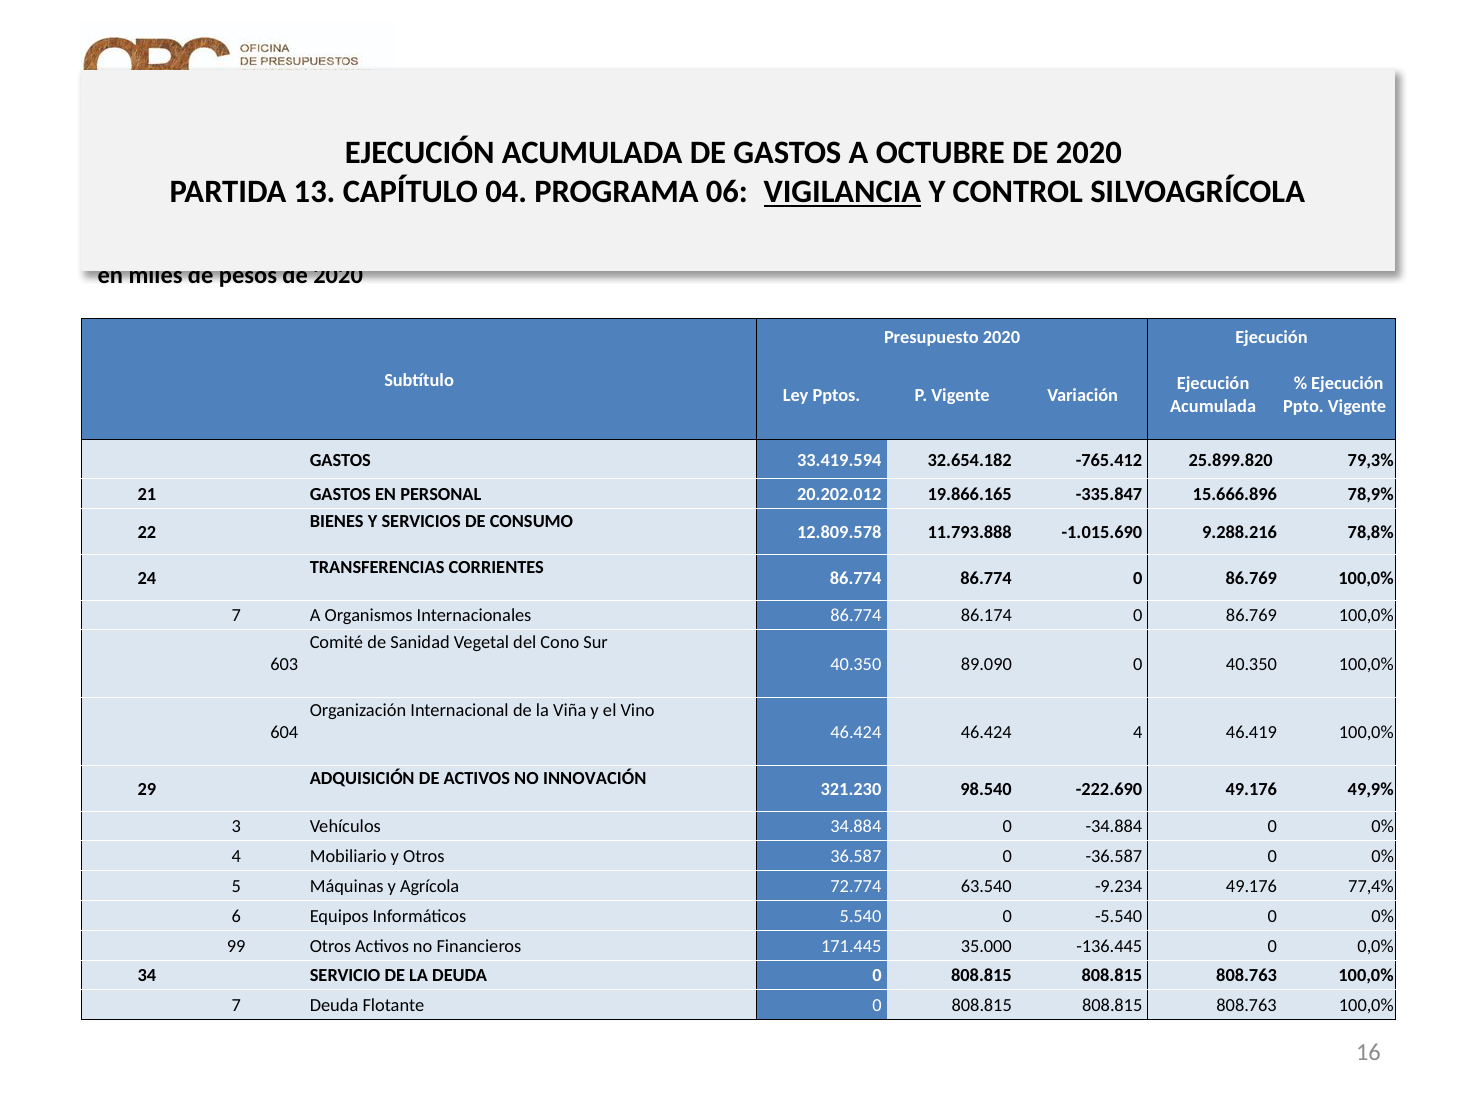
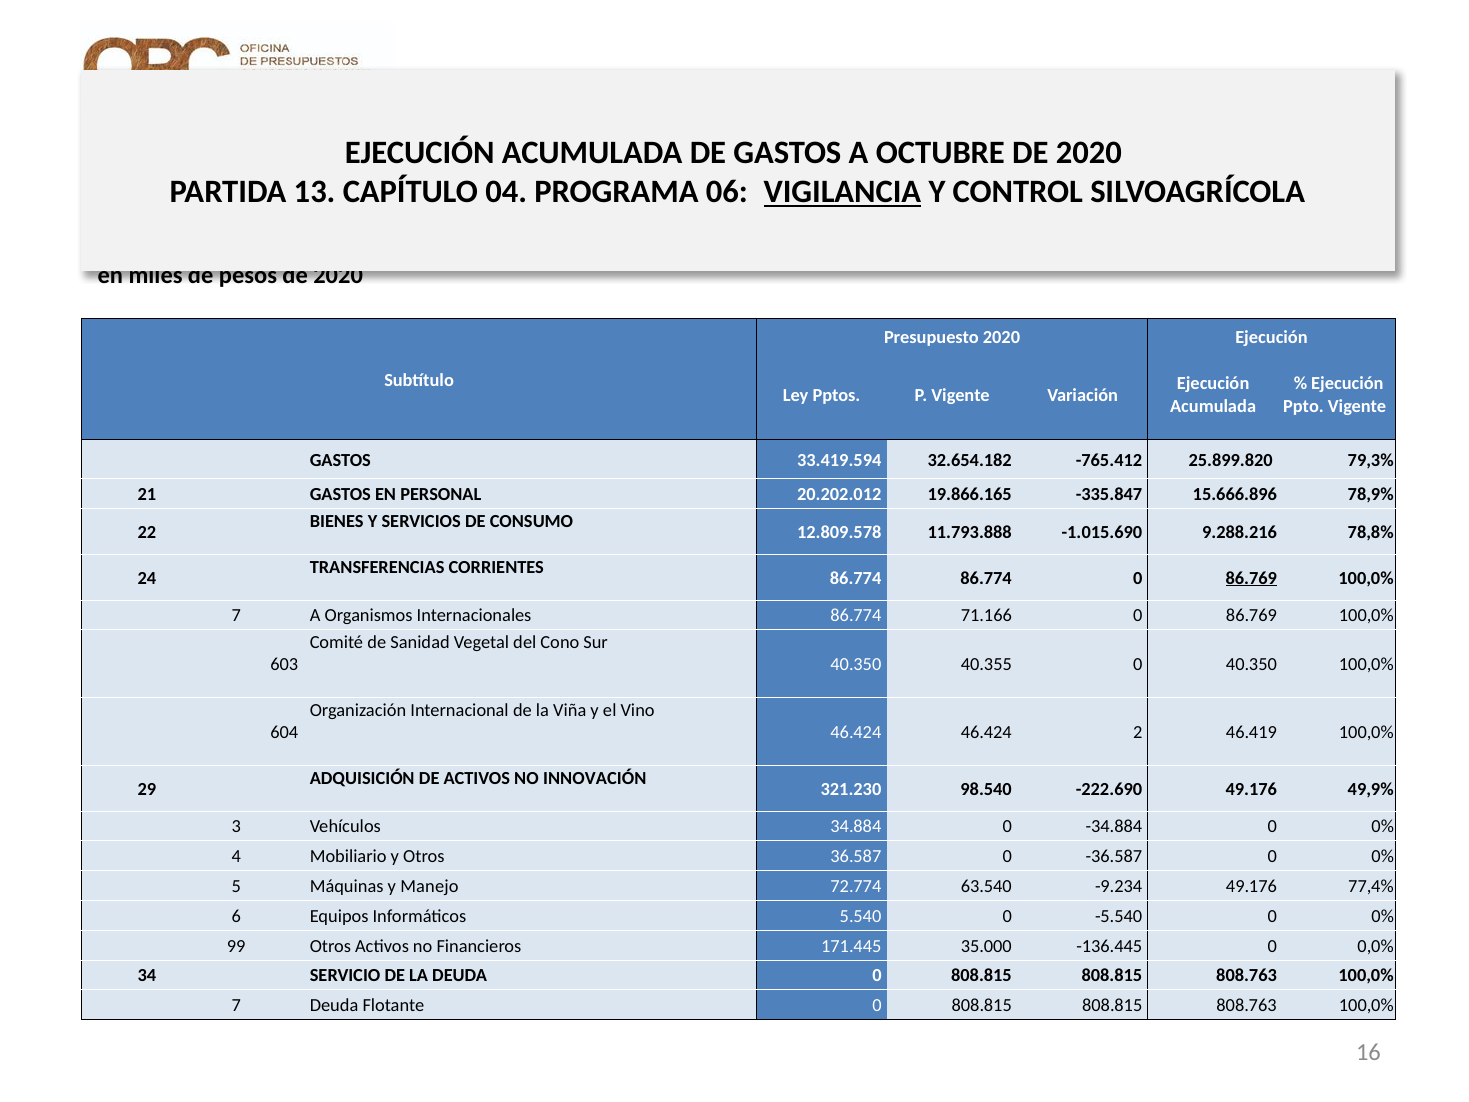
86.769 at (1251, 578) underline: none -> present
86.174: 86.174 -> 71.166
89.090: 89.090 -> 40.355
46.424 4: 4 -> 2
Agrícola: Agrícola -> Manejo
